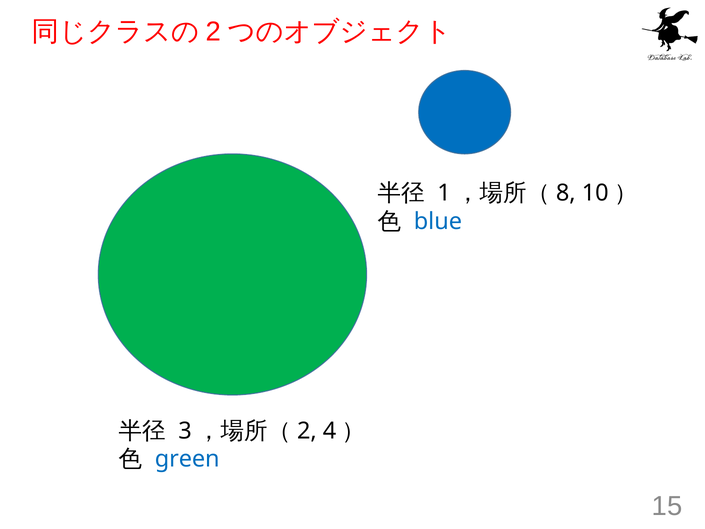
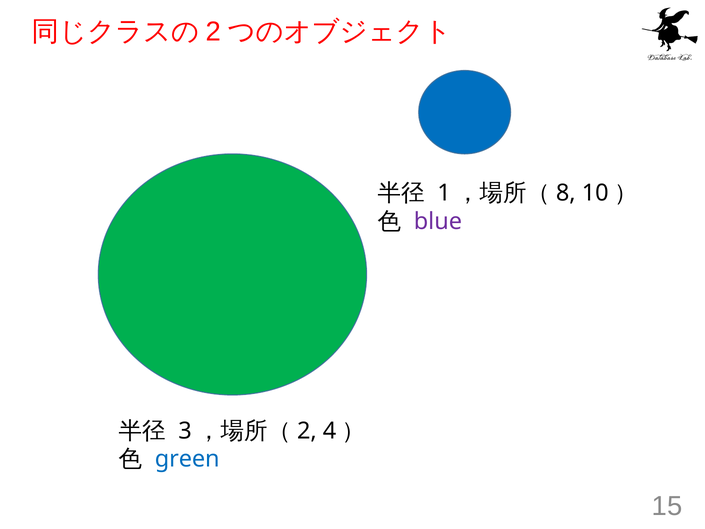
blue colour: blue -> purple
